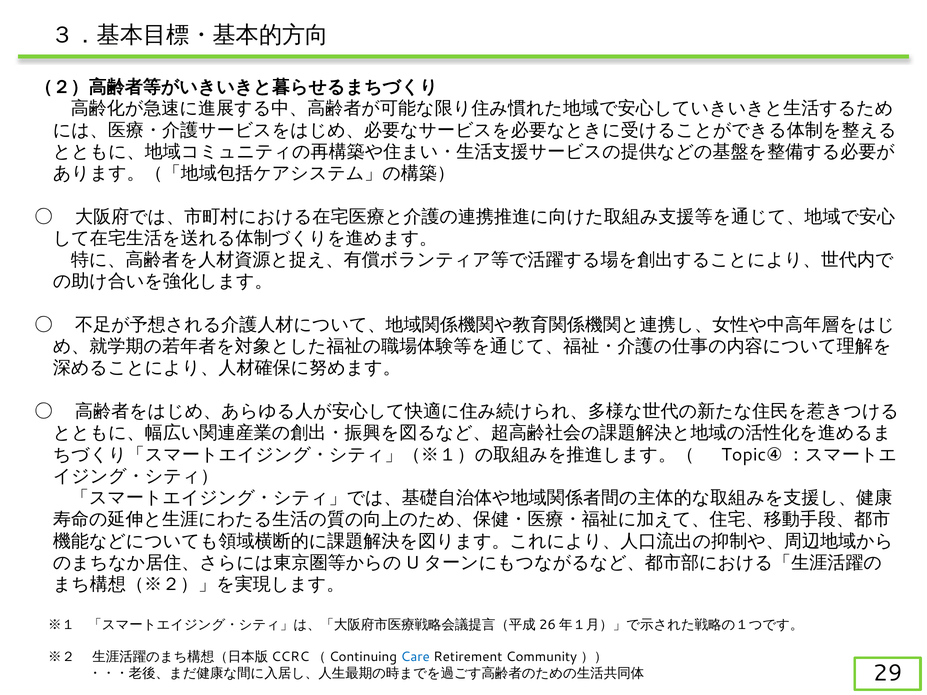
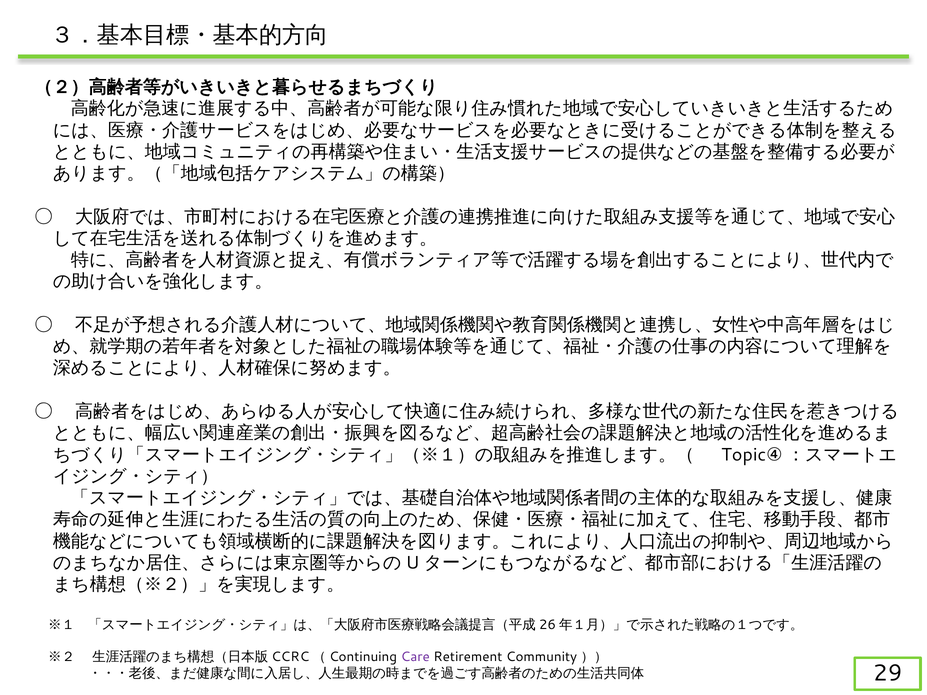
Care colour: blue -> purple
